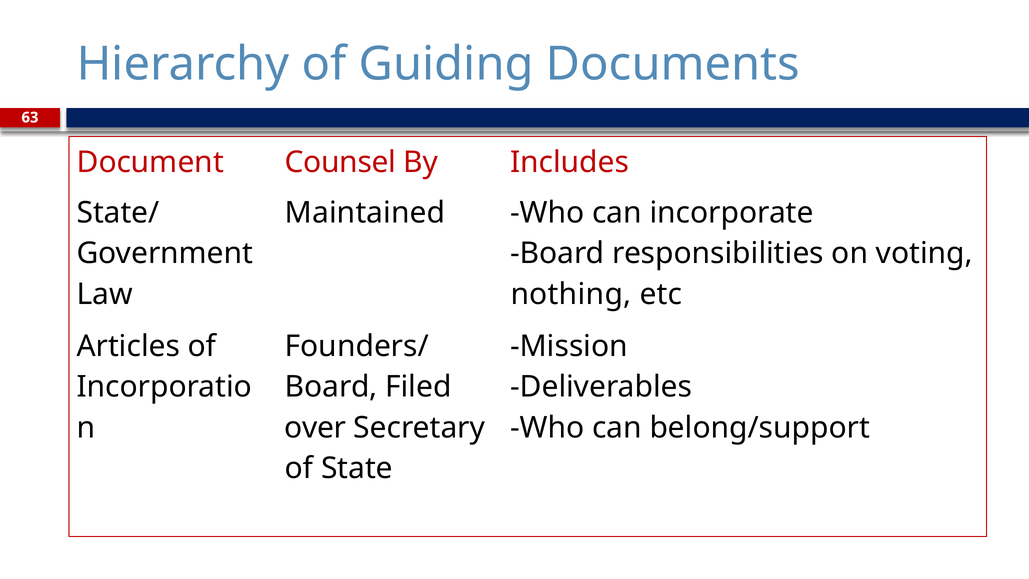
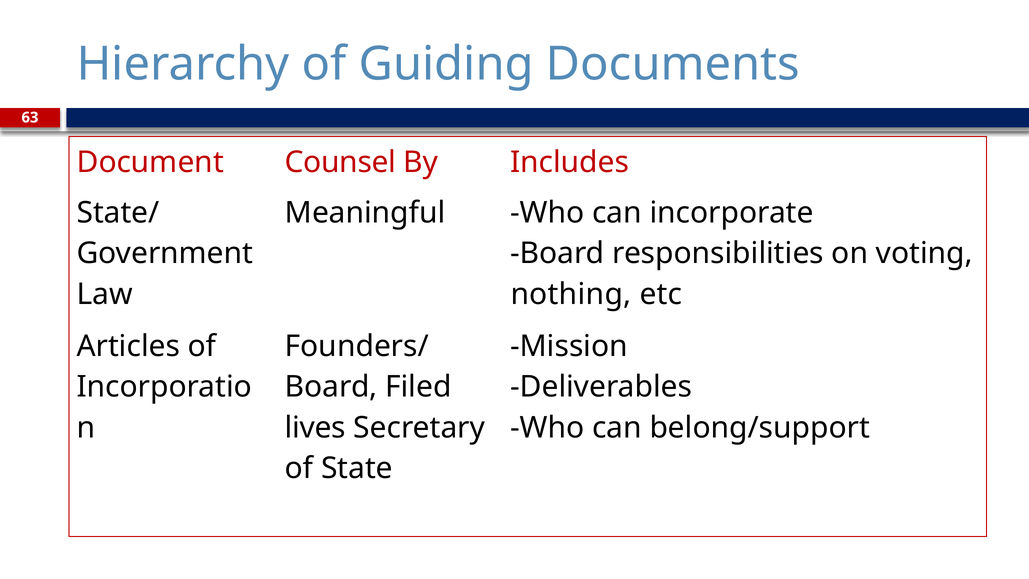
Maintained: Maintained -> Meaningful
over: over -> lives
